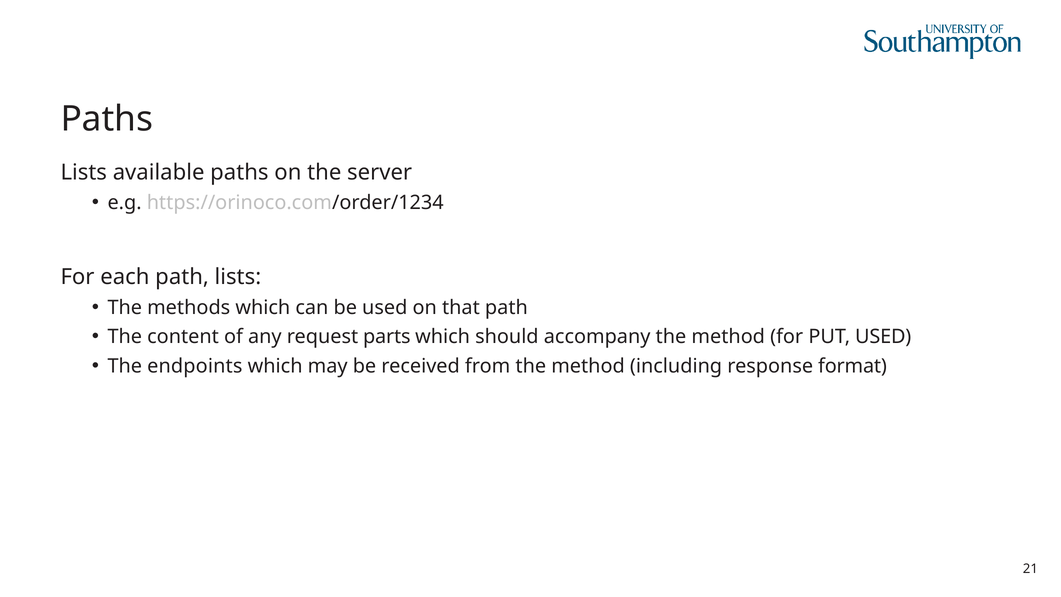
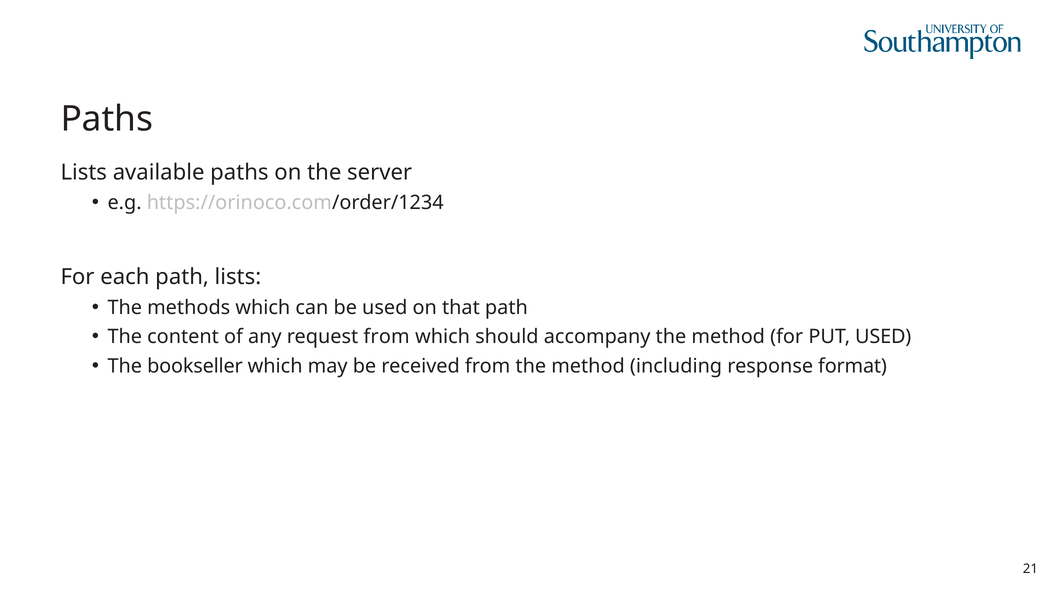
request parts: parts -> from
endpoints: endpoints -> bookseller
